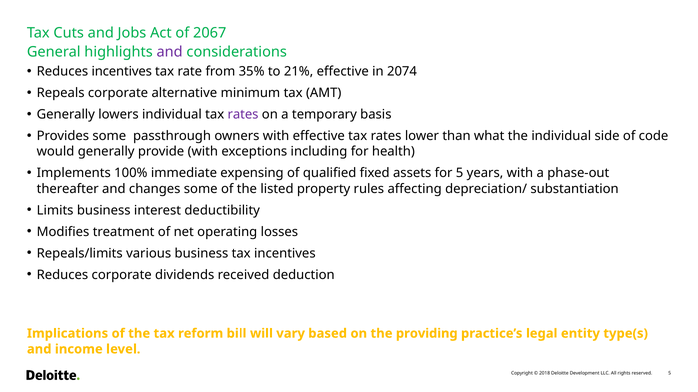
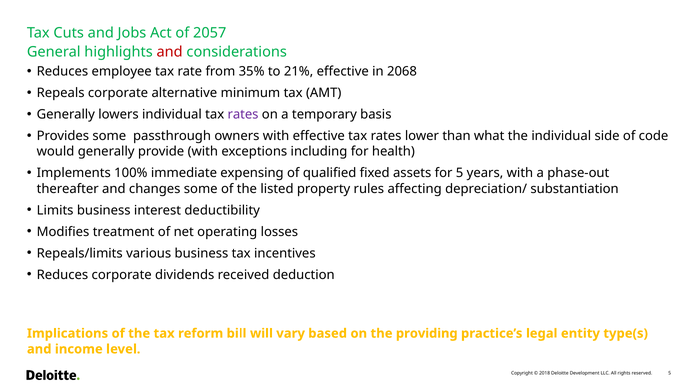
2067: 2067 -> 2057
and at (170, 52) colour: purple -> red
Reduces incentives: incentives -> employee
2074: 2074 -> 2068
